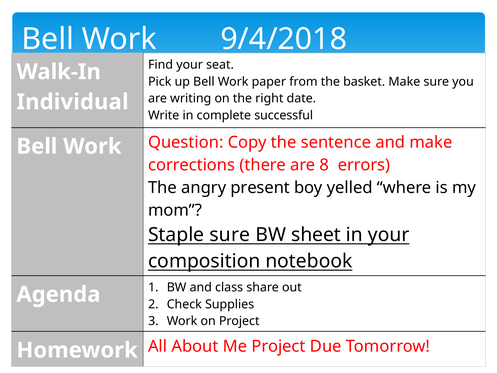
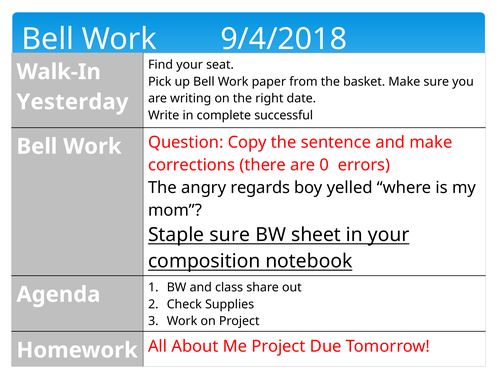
Individual: Individual -> Yesterday
8: 8 -> 0
present: present -> regards
